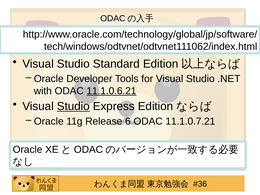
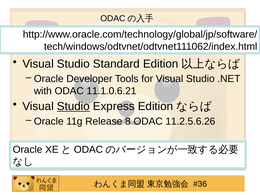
11.1.0.6.21 underline: present -> none
6: 6 -> 8
11.1.0.7.21: 11.1.0.7.21 -> 11.2.5.6.26
